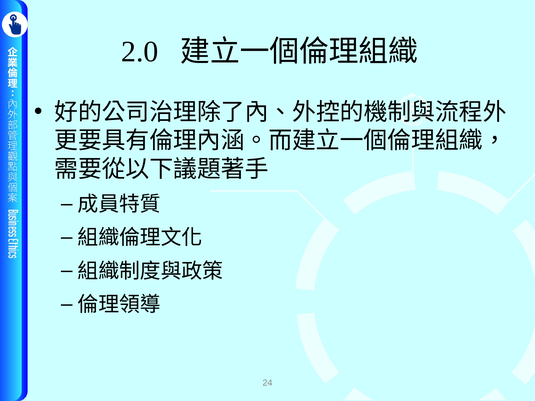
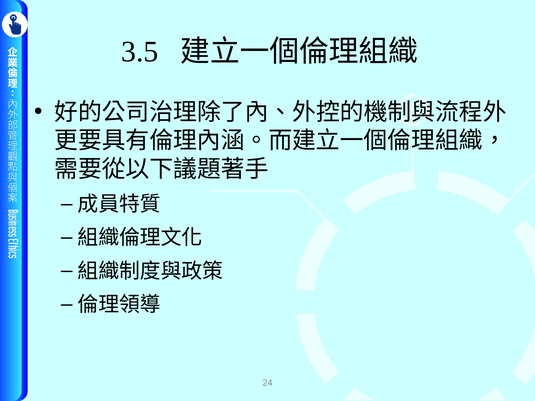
2.0: 2.0 -> 3.5
